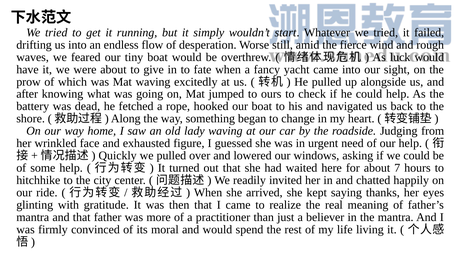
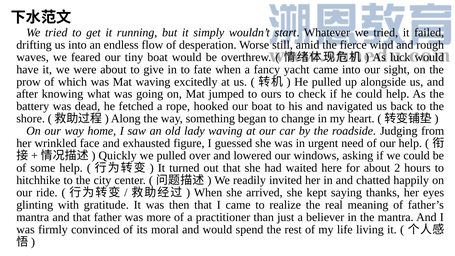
7: 7 -> 2
